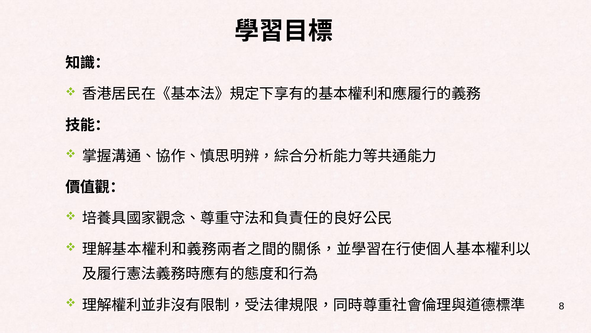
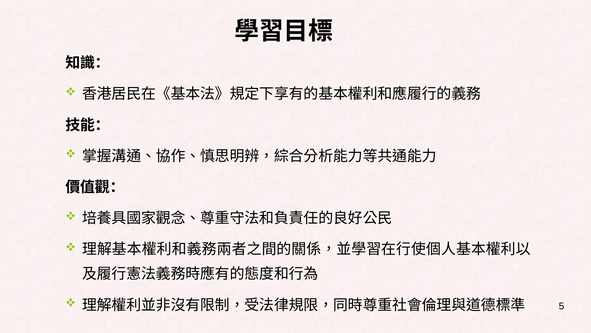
8: 8 -> 5
